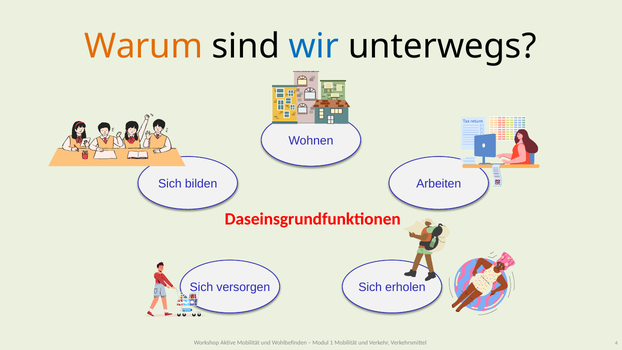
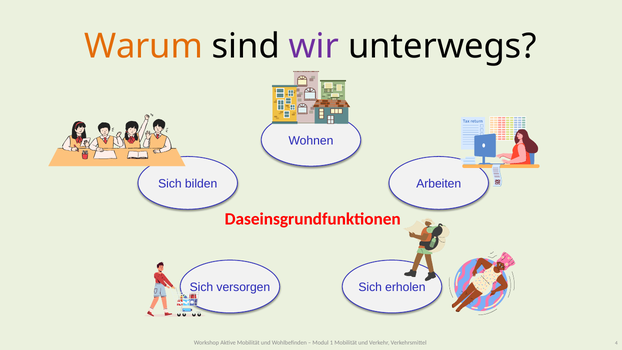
wir colour: blue -> purple
